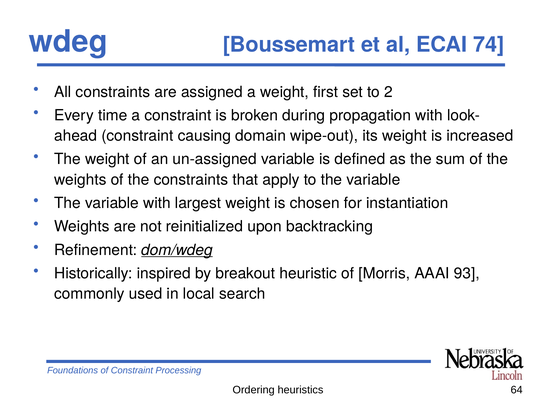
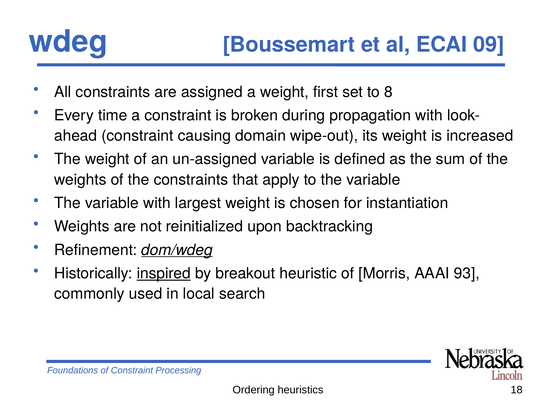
74: 74 -> 09
2: 2 -> 8
inspired underline: none -> present
64: 64 -> 18
